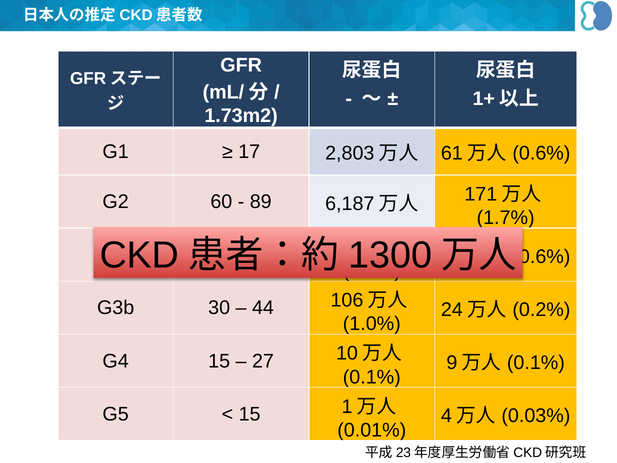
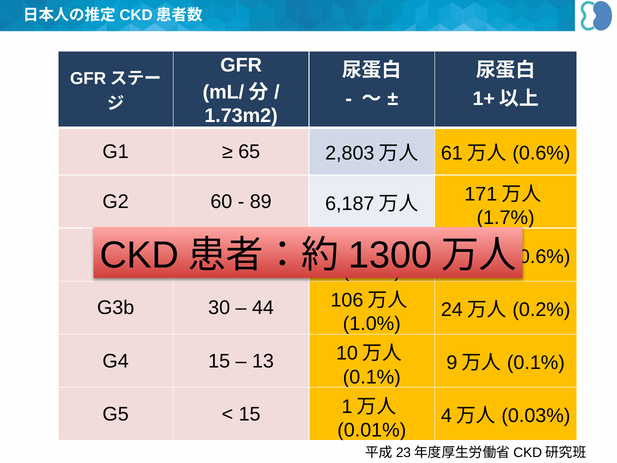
17: 17 -> 65
27: 27 -> 13
